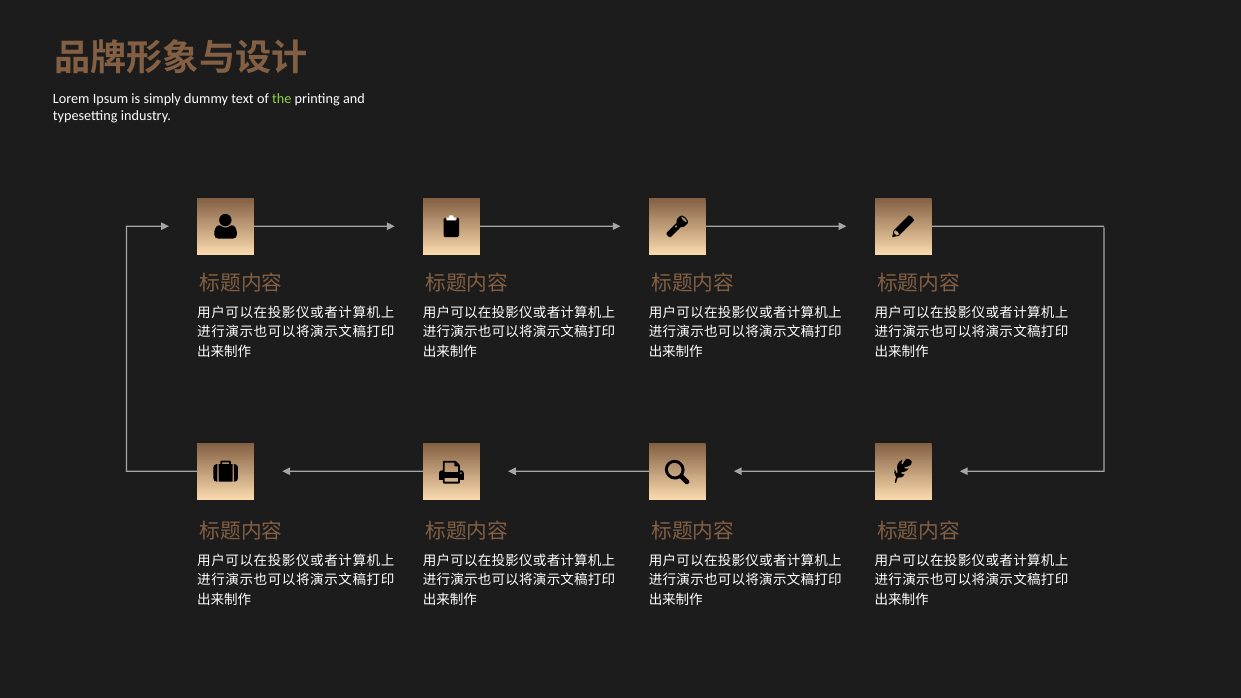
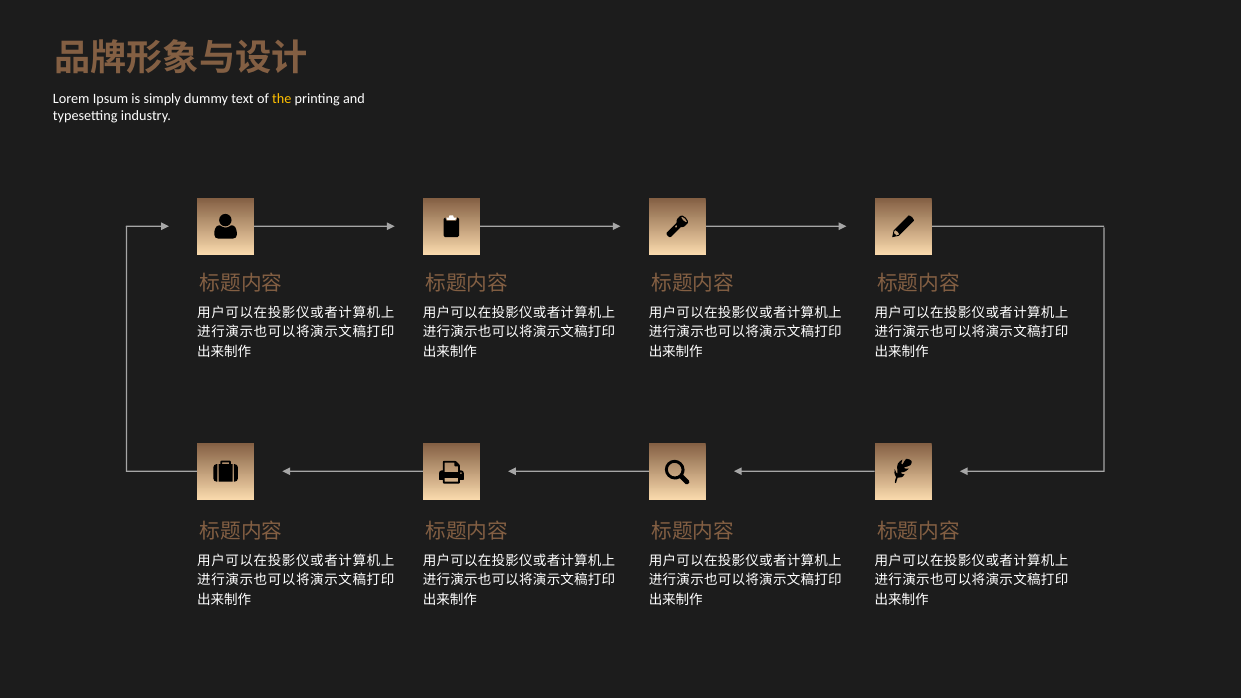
the colour: light green -> yellow
